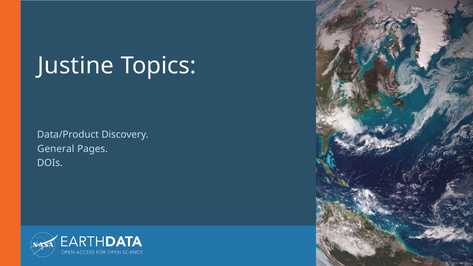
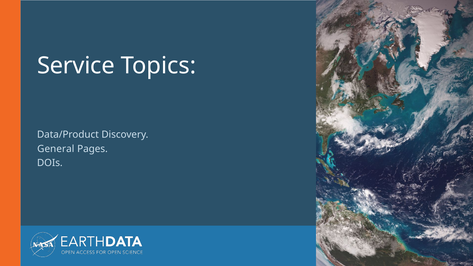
Justine: Justine -> Service
